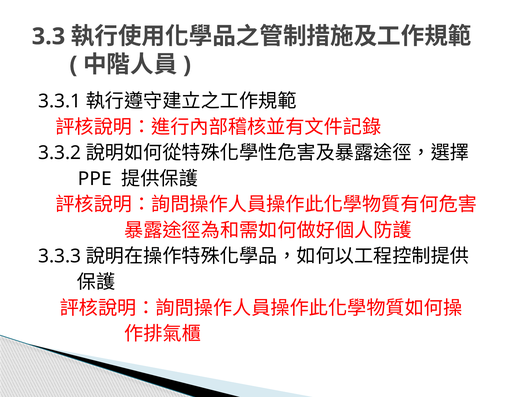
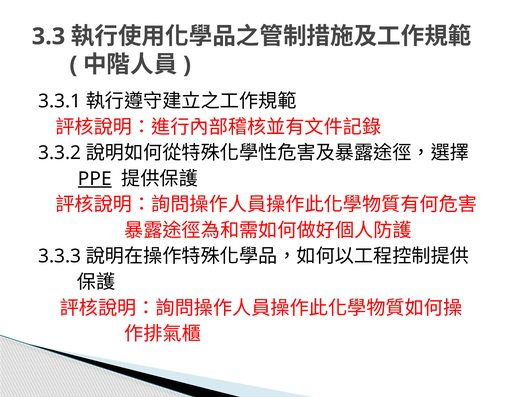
PPE underline: none -> present
